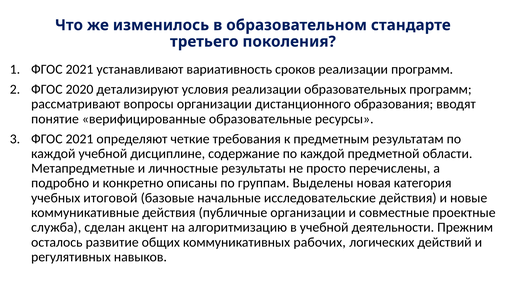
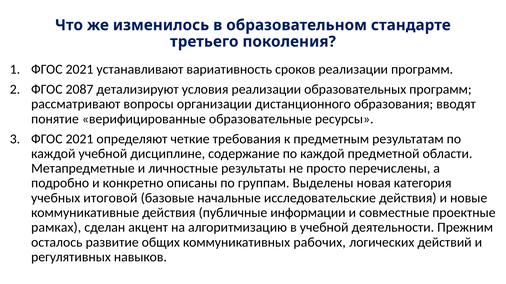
2020: 2020 -> 2087
публичные организации: организации -> информации
служба: служба -> рамках
